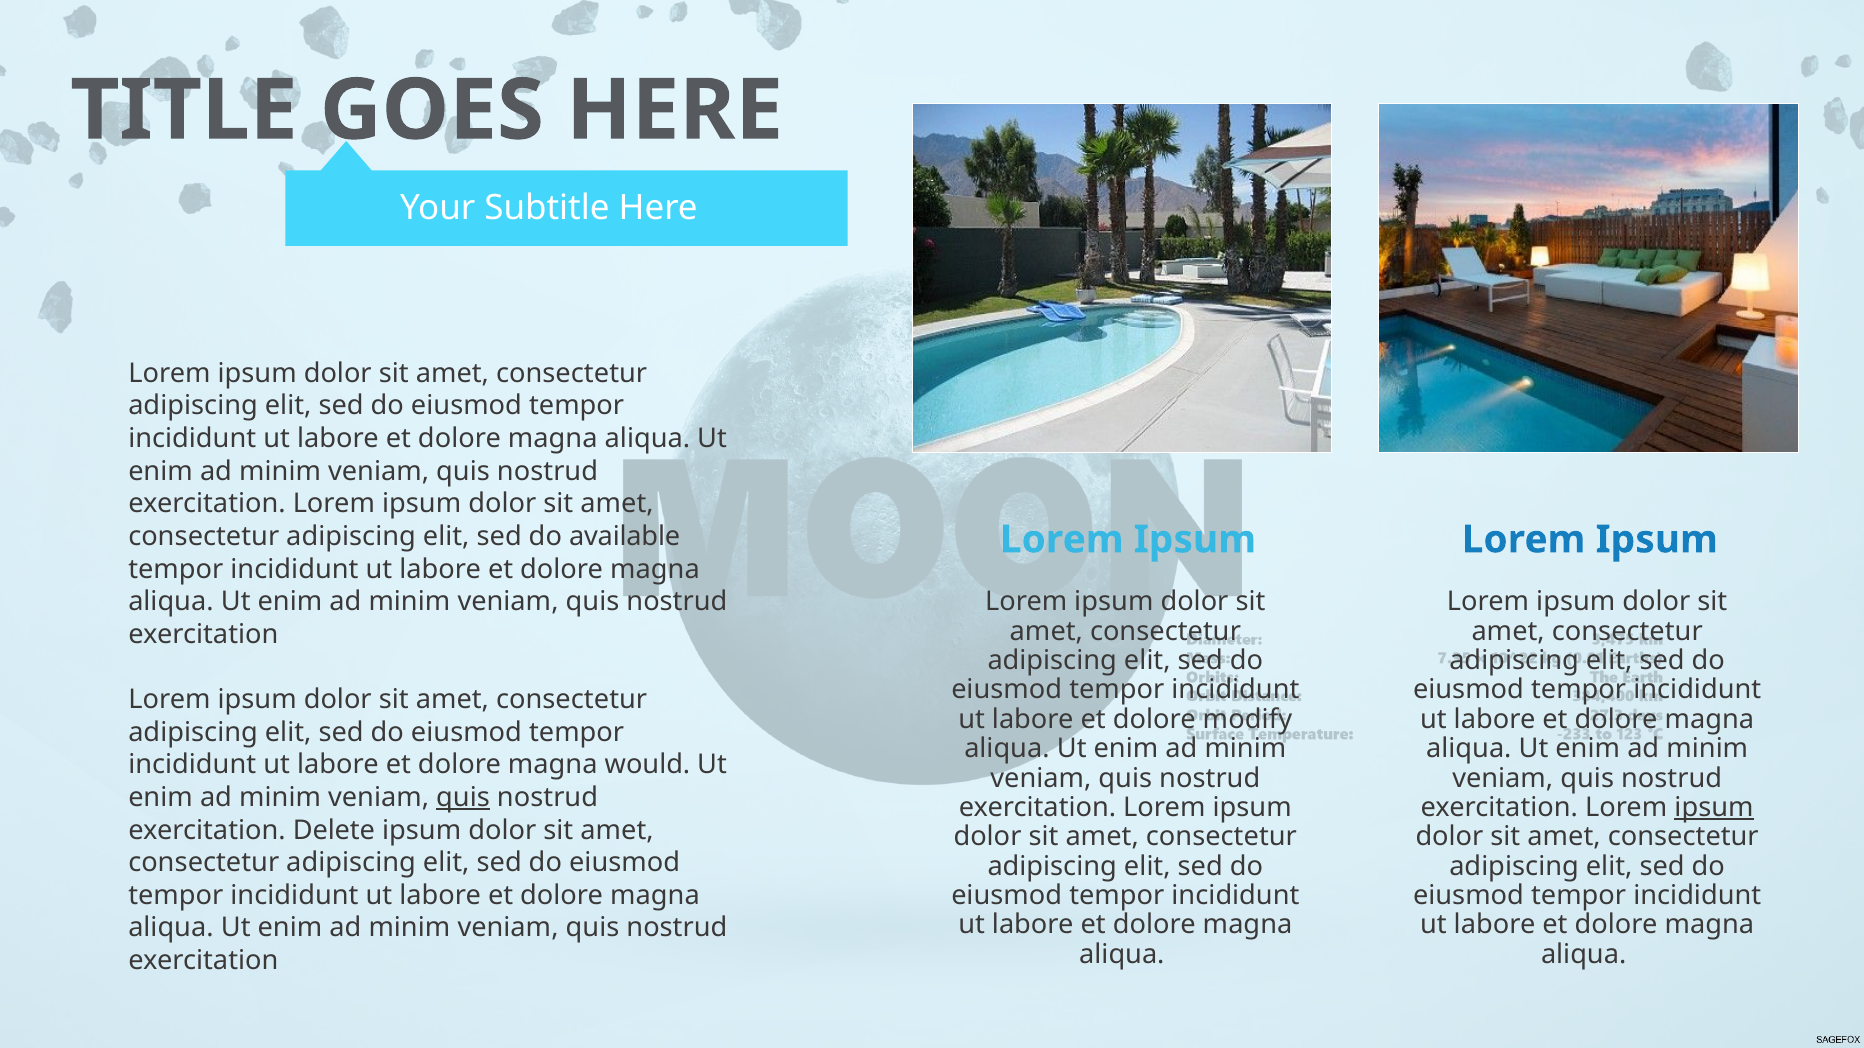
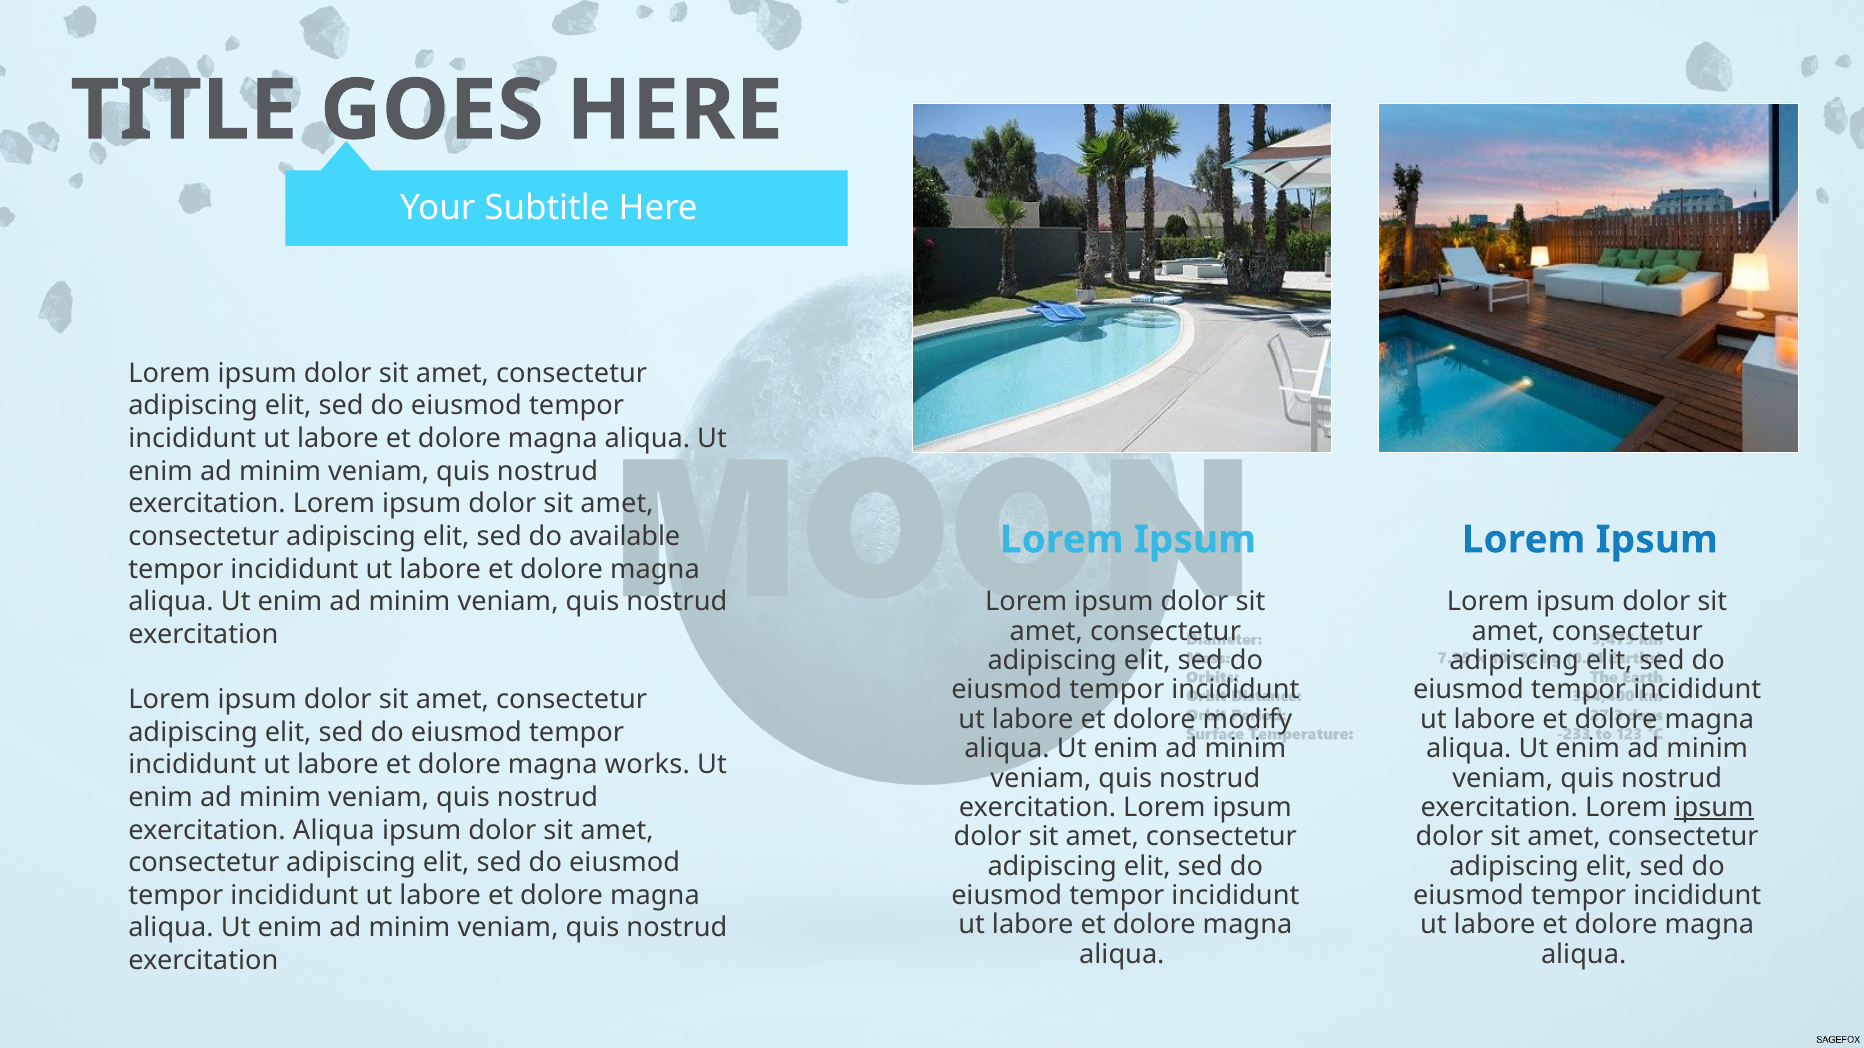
would: would -> works
quis at (463, 798) underline: present -> none
exercitation Delete: Delete -> Aliqua
